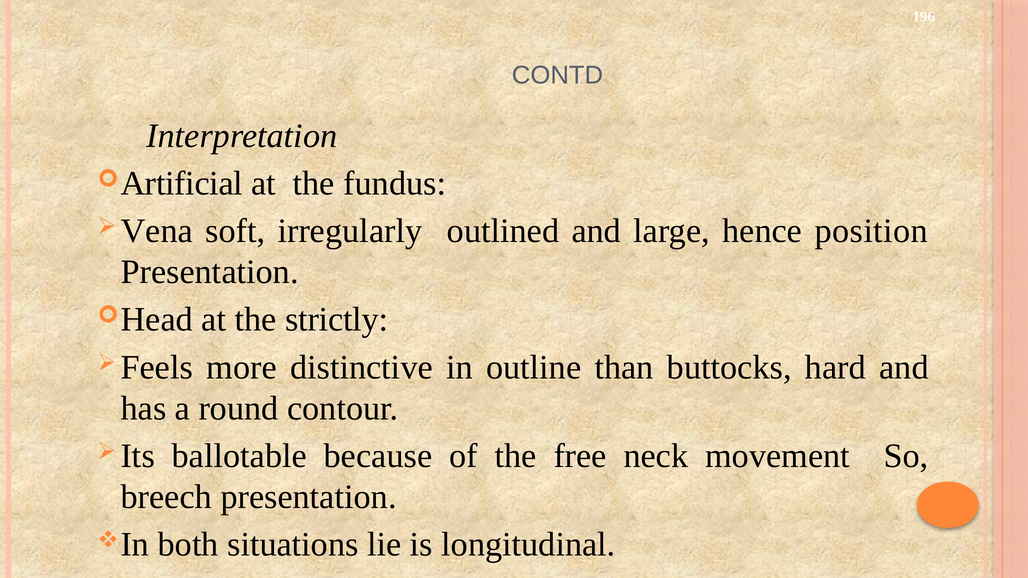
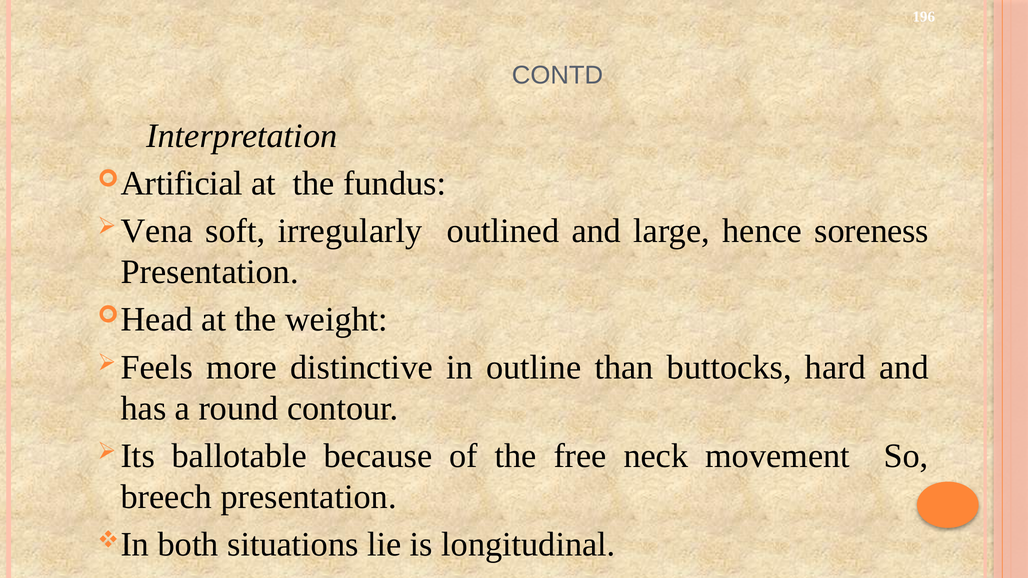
position: position -> soreness
strictly: strictly -> weight
